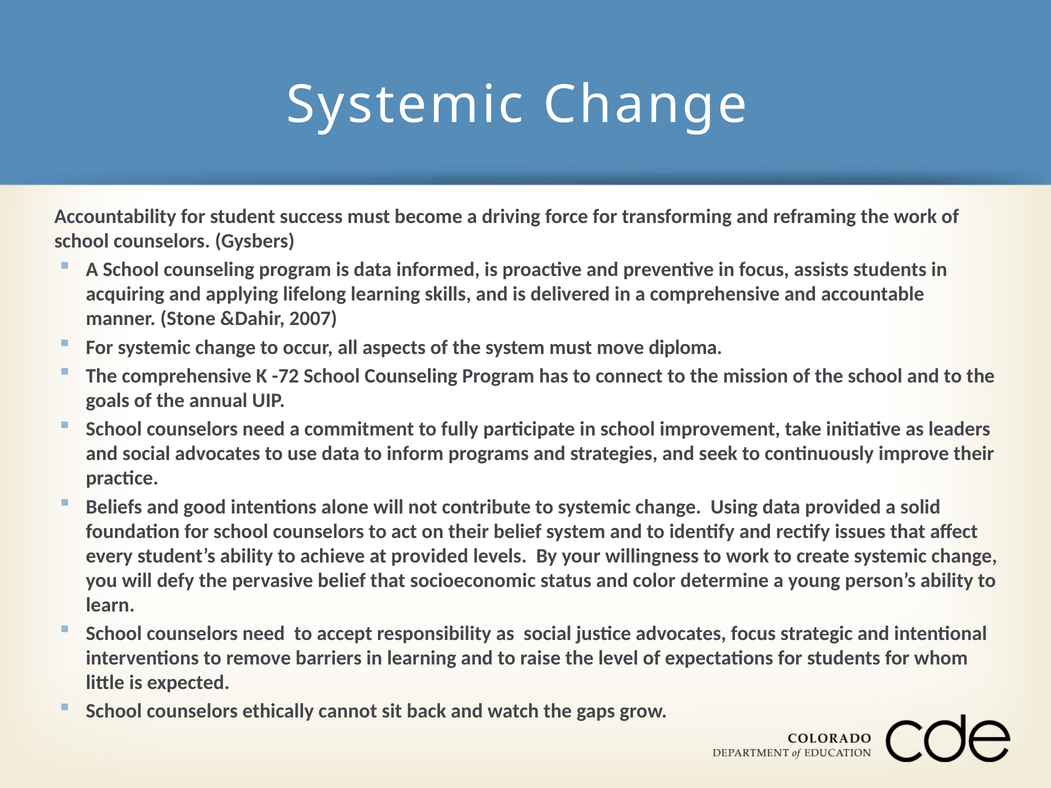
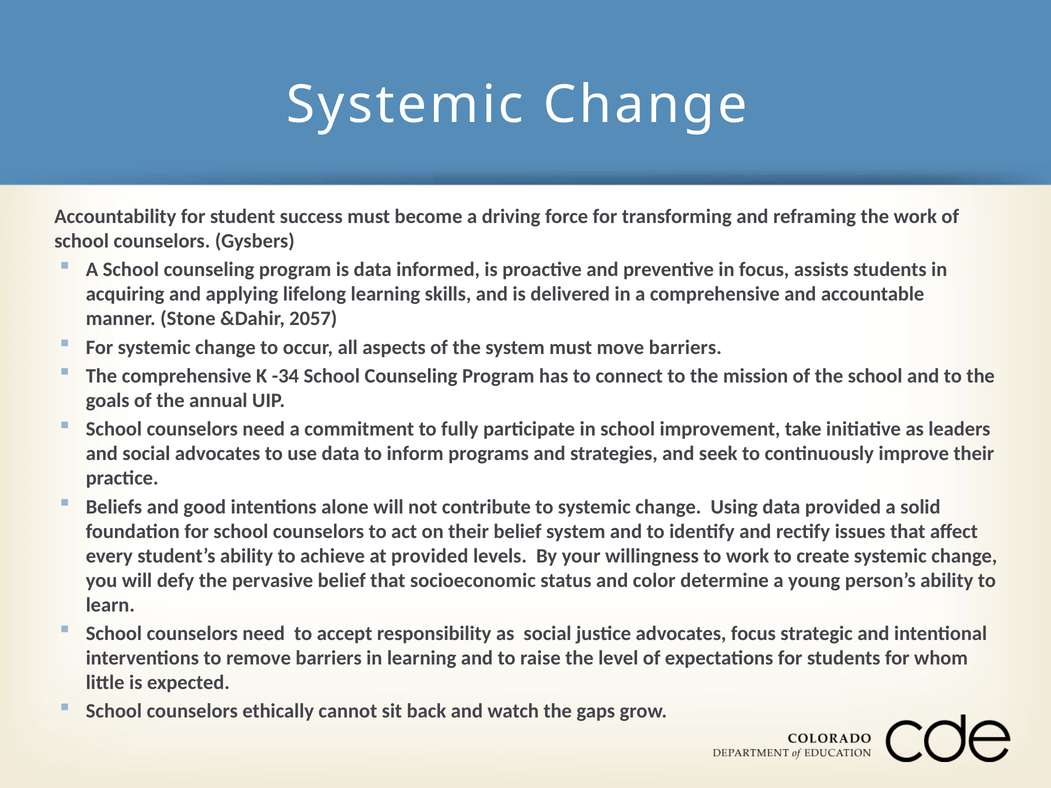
2007: 2007 -> 2057
move diploma: diploma -> barriers
-72: -72 -> -34
